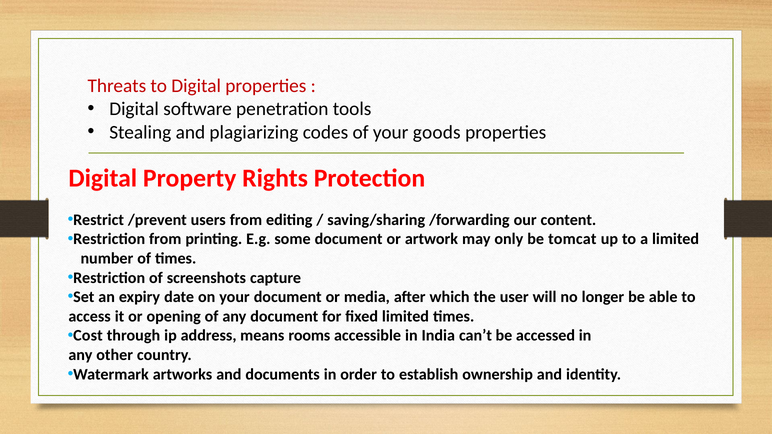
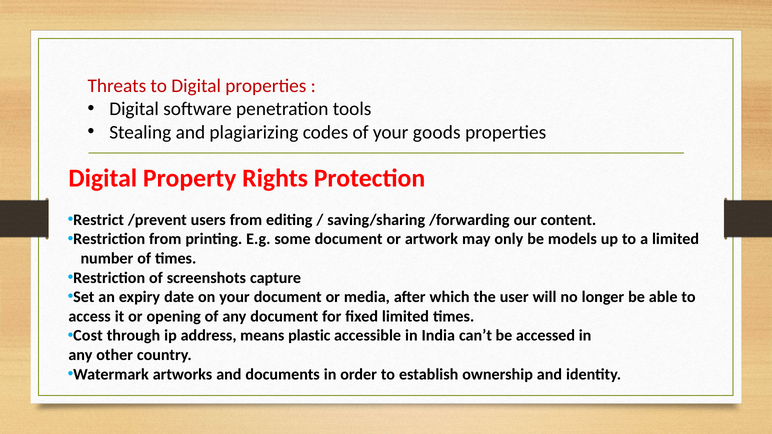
tomcat: tomcat -> models
rooms: rooms -> plastic
